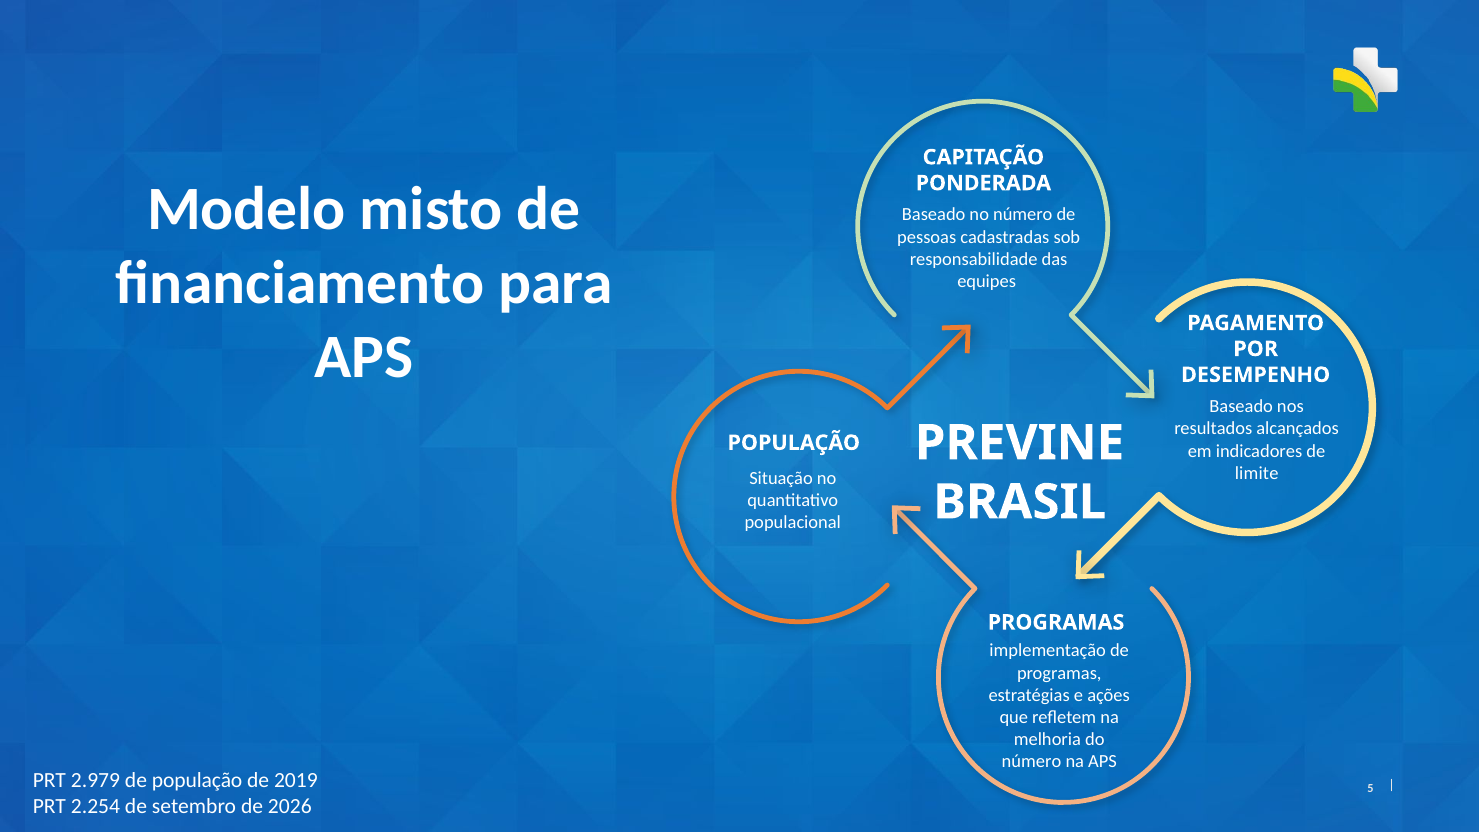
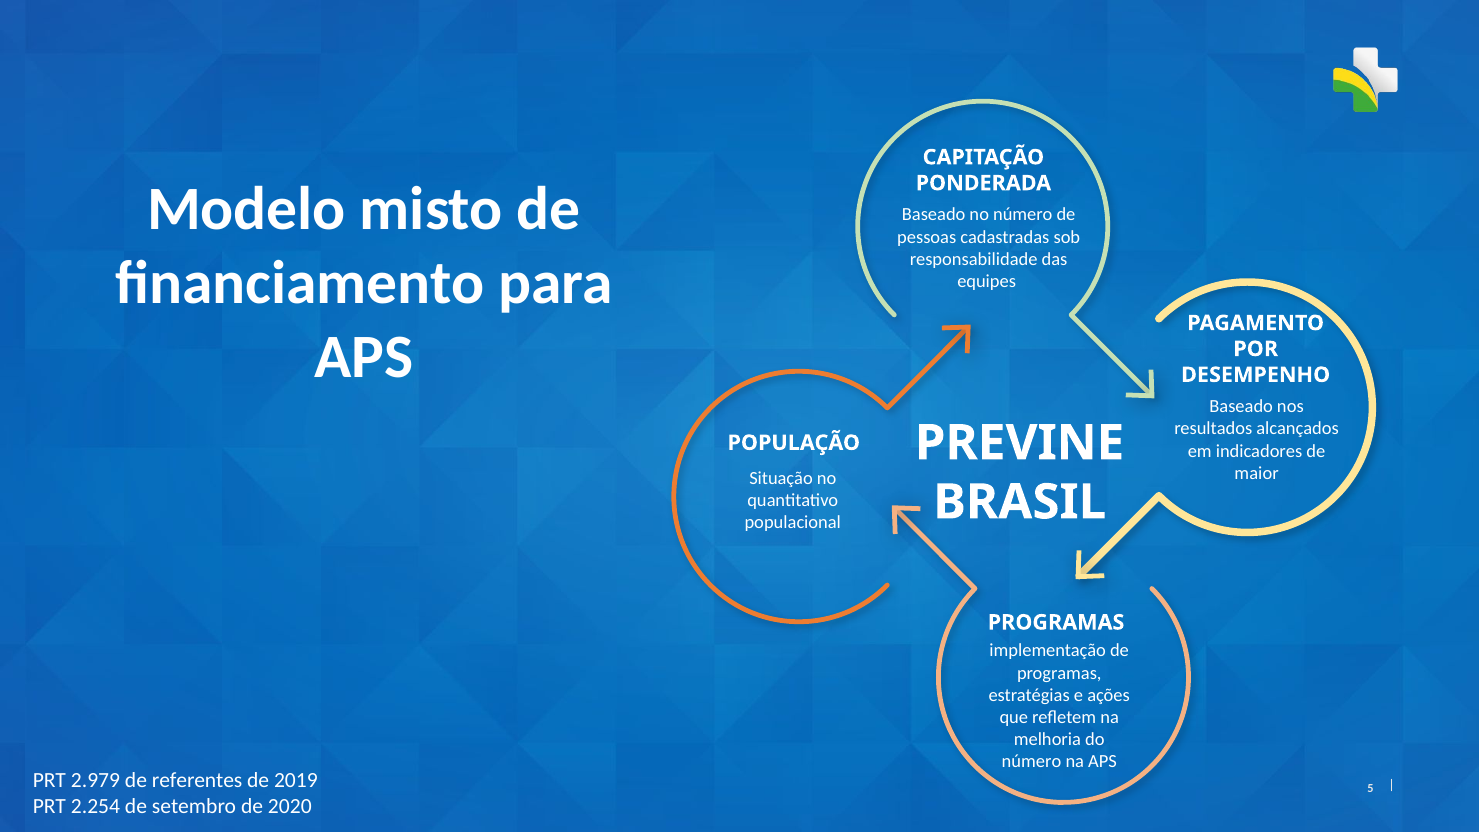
limite: limite -> maior
de população: população -> referentes
2026: 2026 -> 2020
